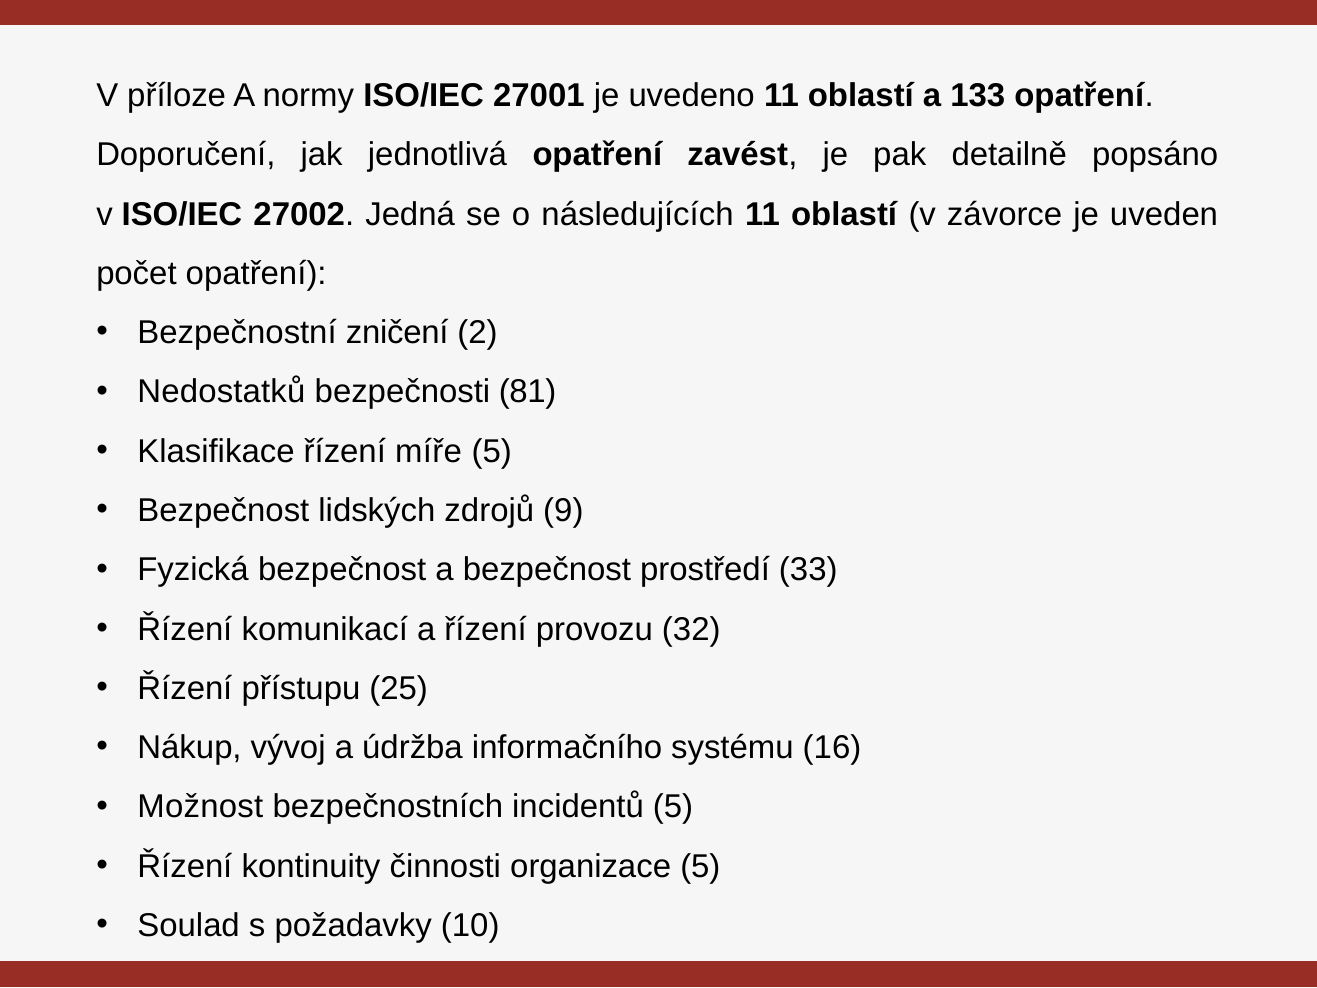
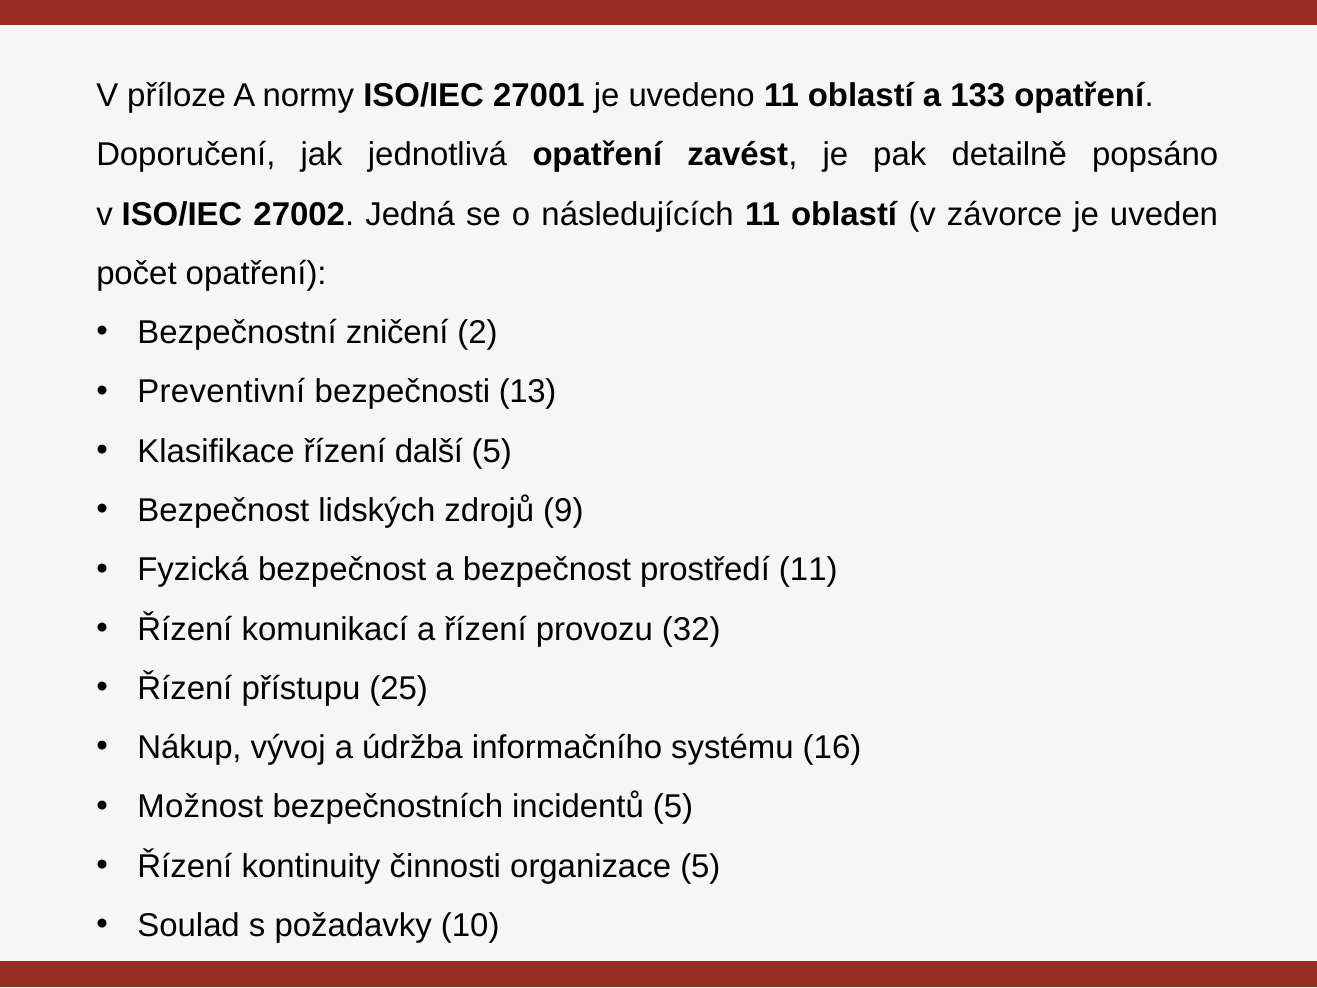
Nedostatků: Nedostatků -> Preventivní
81: 81 -> 13
míře: míře -> další
prostředí 33: 33 -> 11
